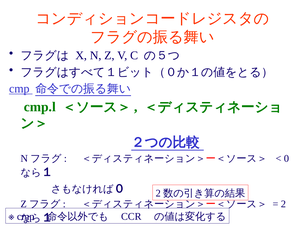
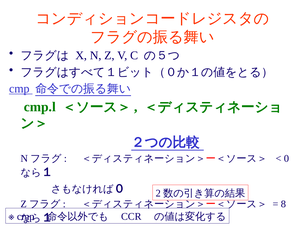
2: 2 -> 8
